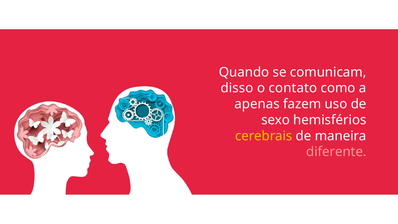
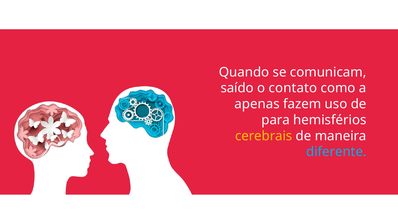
disso: disso -> saído
sexo: sexo -> para
diferente colour: pink -> light blue
